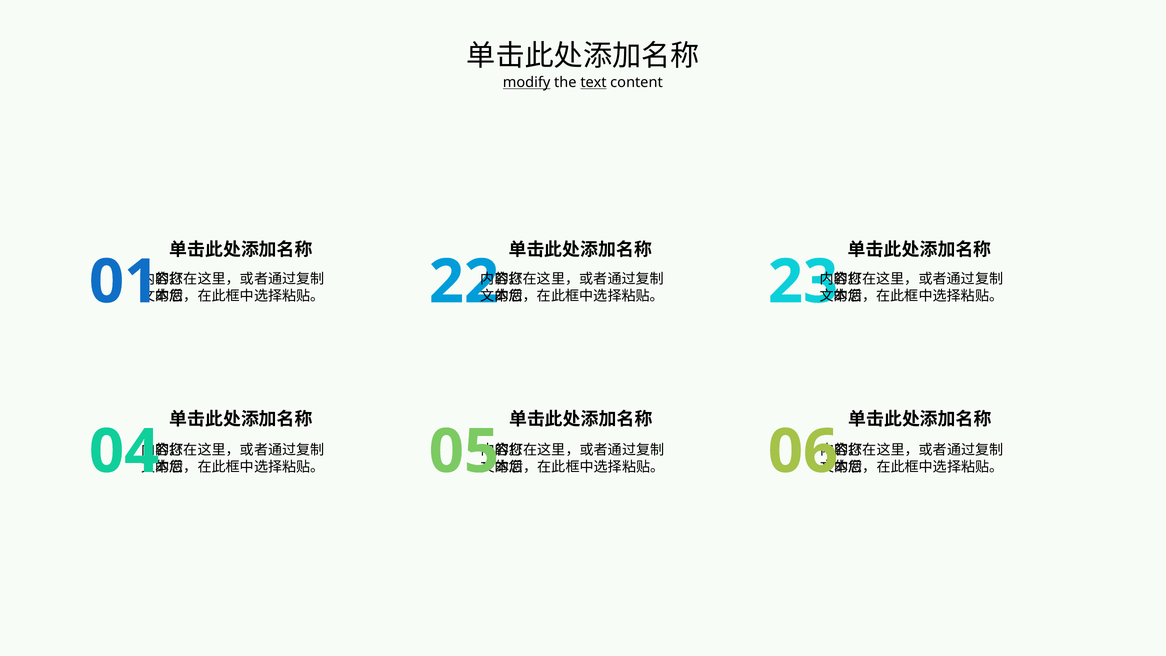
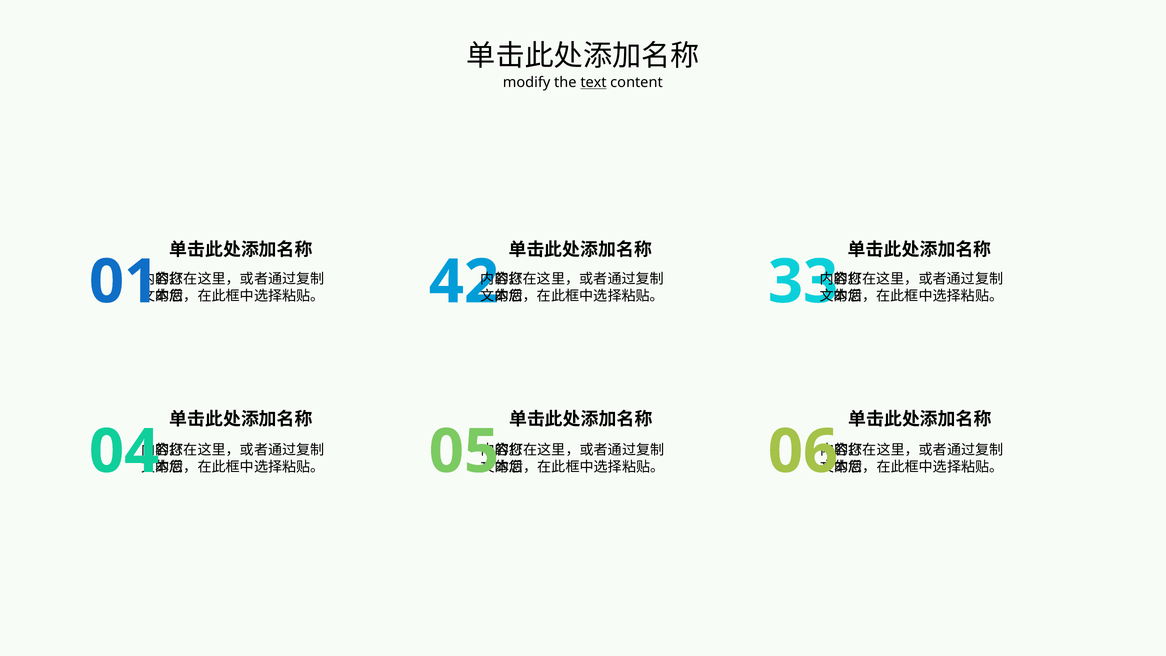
modify underline: present -> none
22: 22 -> 42
23: 23 -> 33
